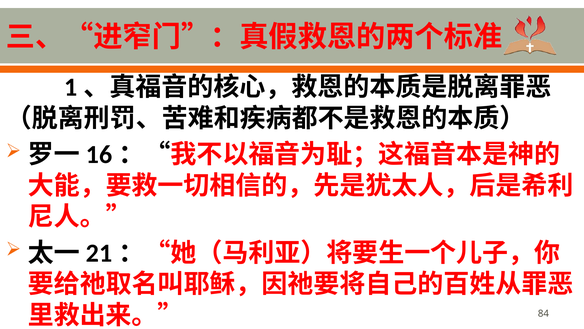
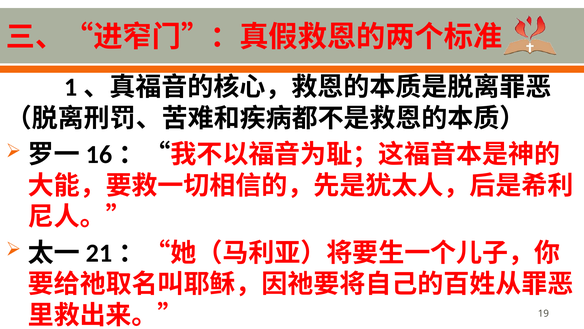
84: 84 -> 19
